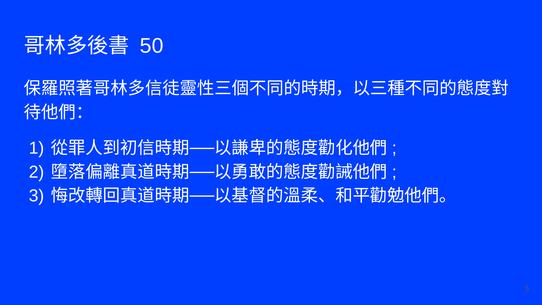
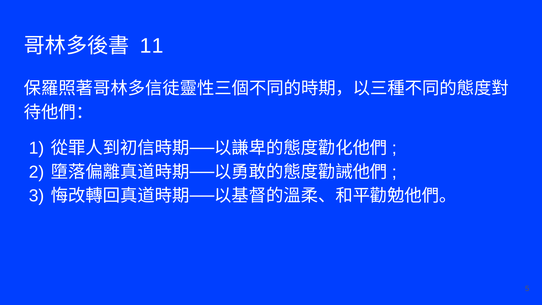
50: 50 -> 11
